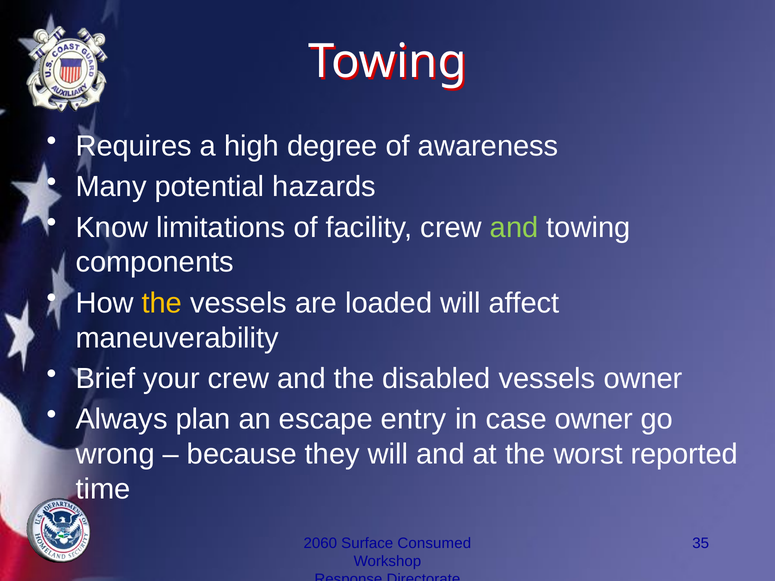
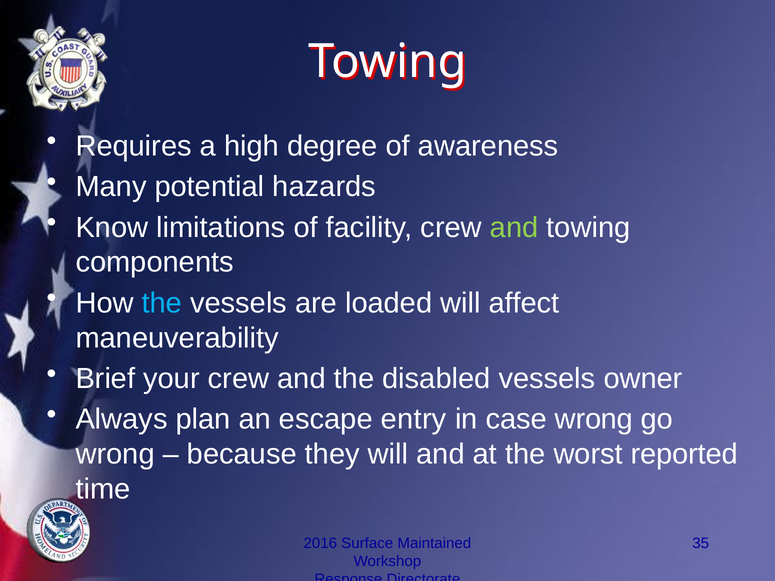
the at (162, 303) colour: yellow -> light blue
case owner: owner -> wrong
2060: 2060 -> 2016
Consumed: Consumed -> Maintained
